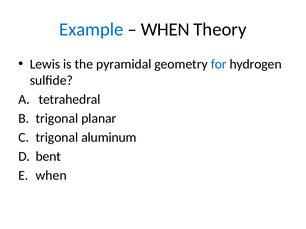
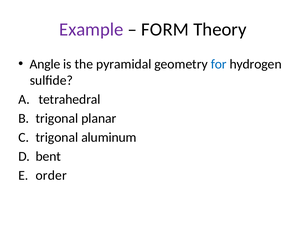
Example colour: blue -> purple
WHEN at (165, 30): WHEN -> FORM
Lewis: Lewis -> Angle
when at (51, 176): when -> order
